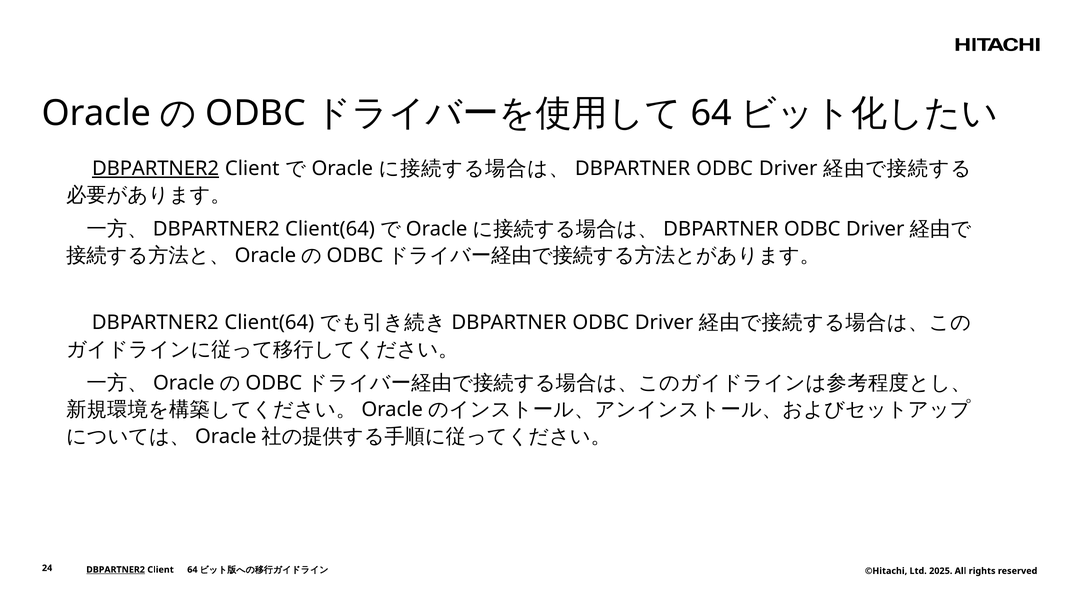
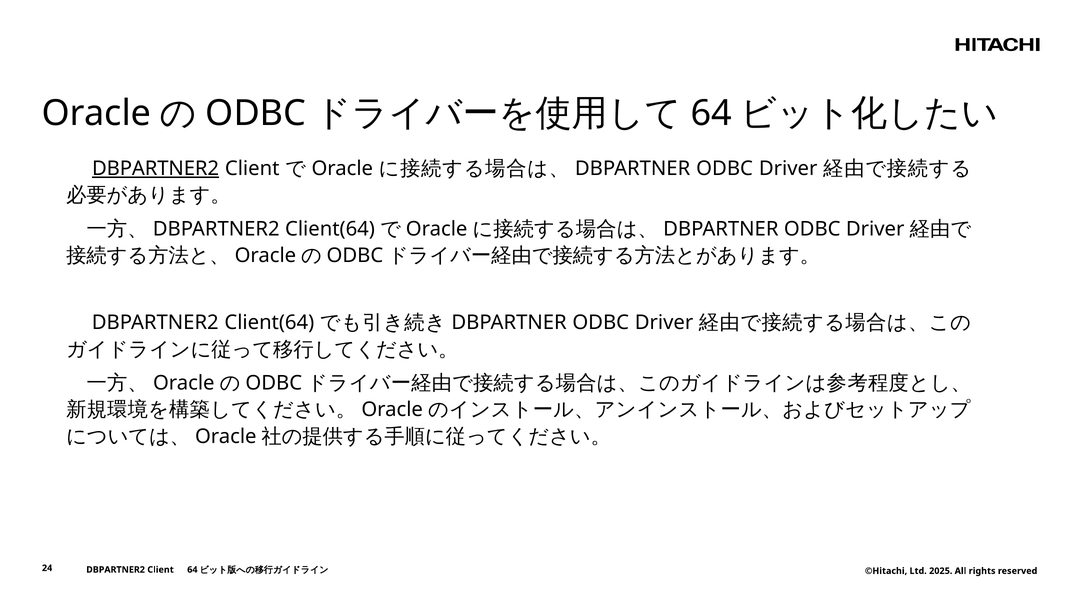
DBPARTNER2 at (116, 570) underline: present -> none
